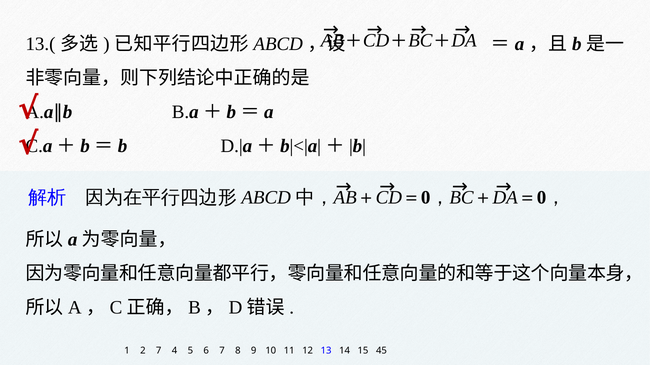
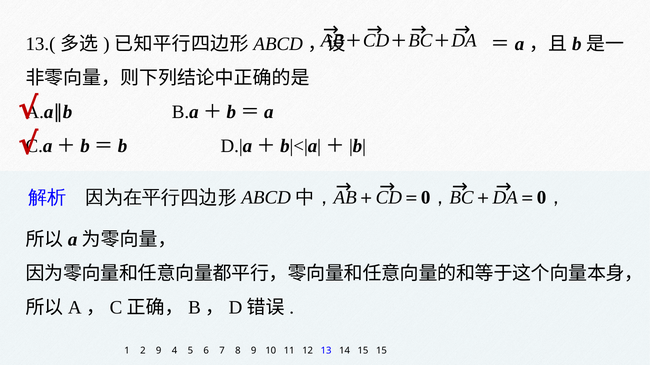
2 7: 7 -> 9
15 45: 45 -> 15
